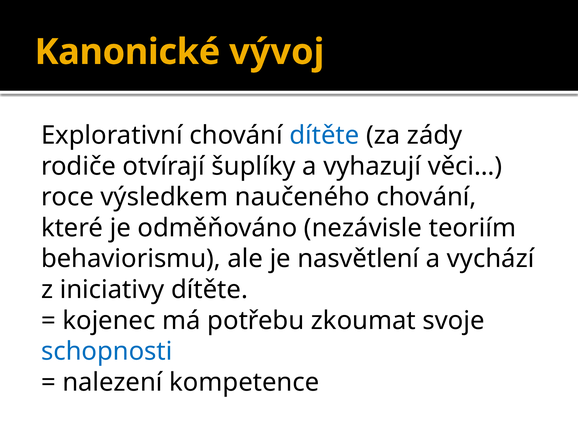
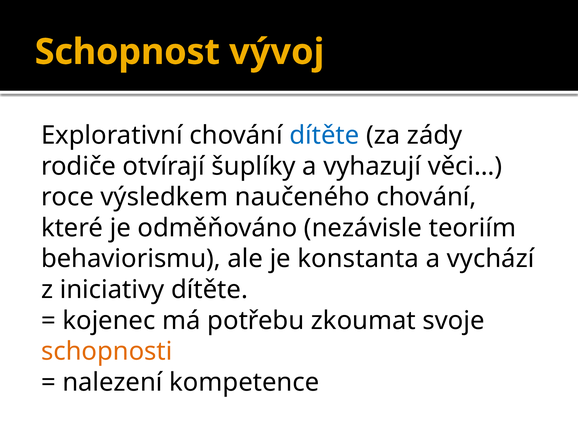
Kanonické: Kanonické -> Schopnost
nasvětlení: nasvětlení -> konstanta
schopnosti colour: blue -> orange
